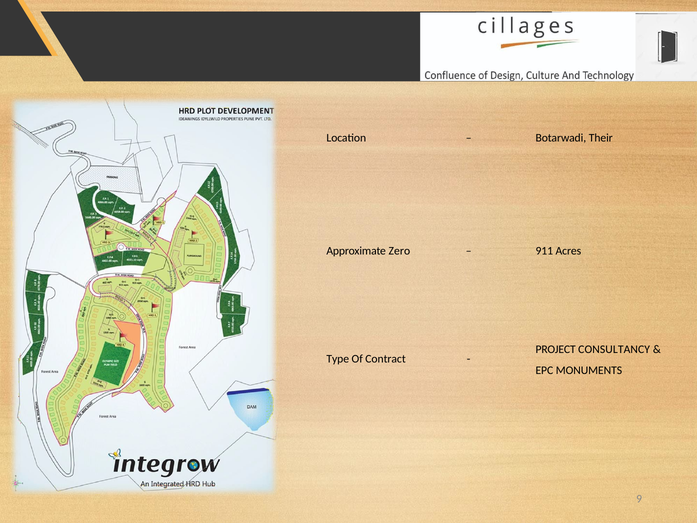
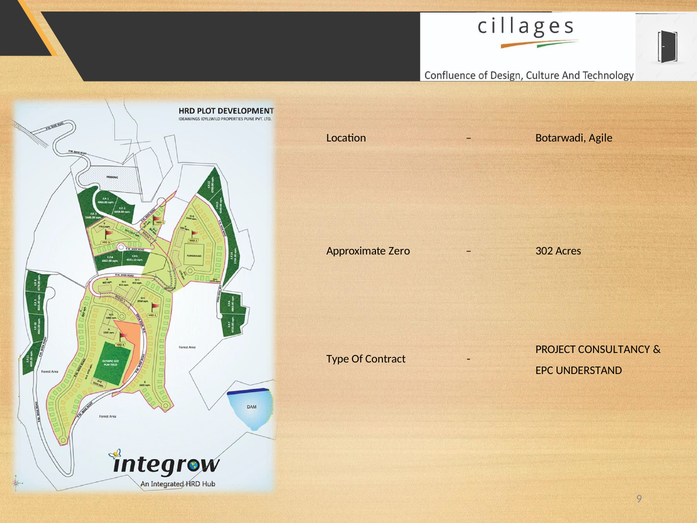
Their: Their -> Agile
911: 911 -> 302
MONUMENTS: MONUMENTS -> UNDERSTAND
